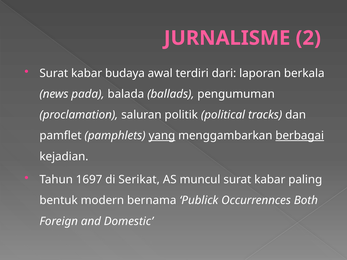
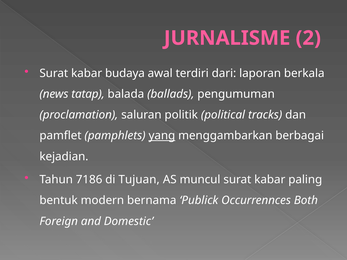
pada: pada -> tatap
berbagai underline: present -> none
1697: 1697 -> 7186
Serikat: Serikat -> Tujuan
